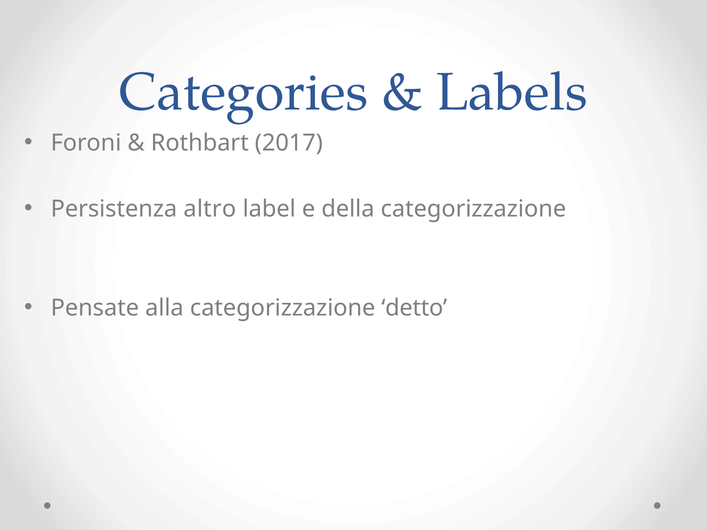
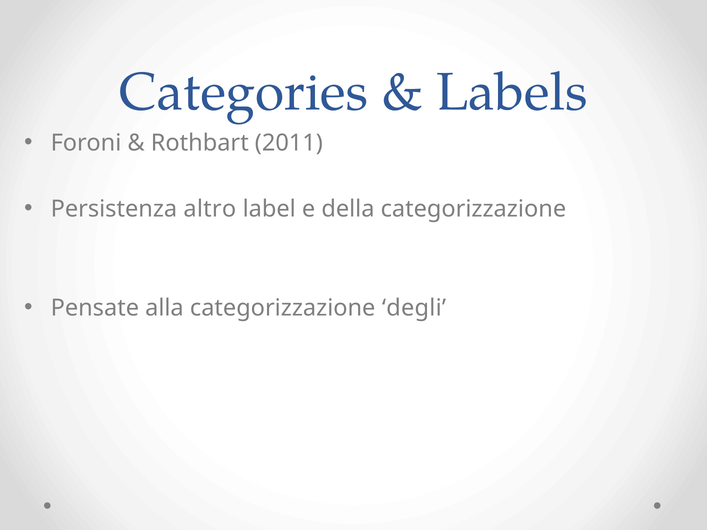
2017: 2017 -> 2011
detto: detto -> degli
